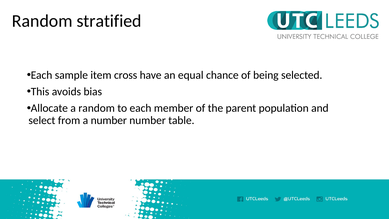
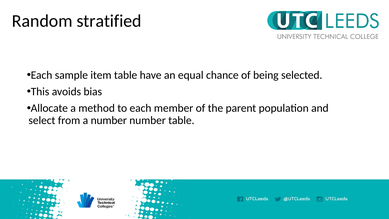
item cross: cross -> table
a random: random -> method
